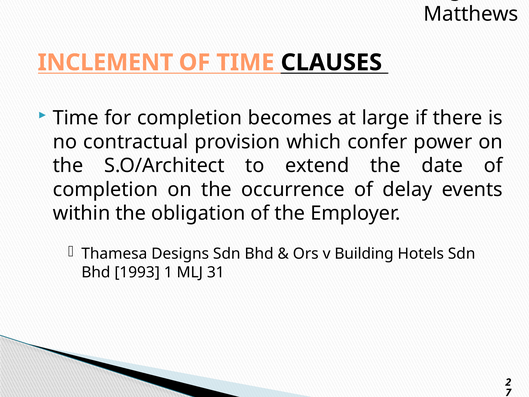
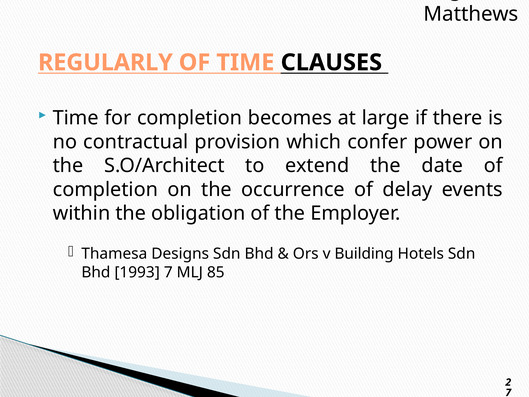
INCLEMENT: INCLEMENT -> REGULARLY
1993 1: 1 -> 7
31: 31 -> 85
